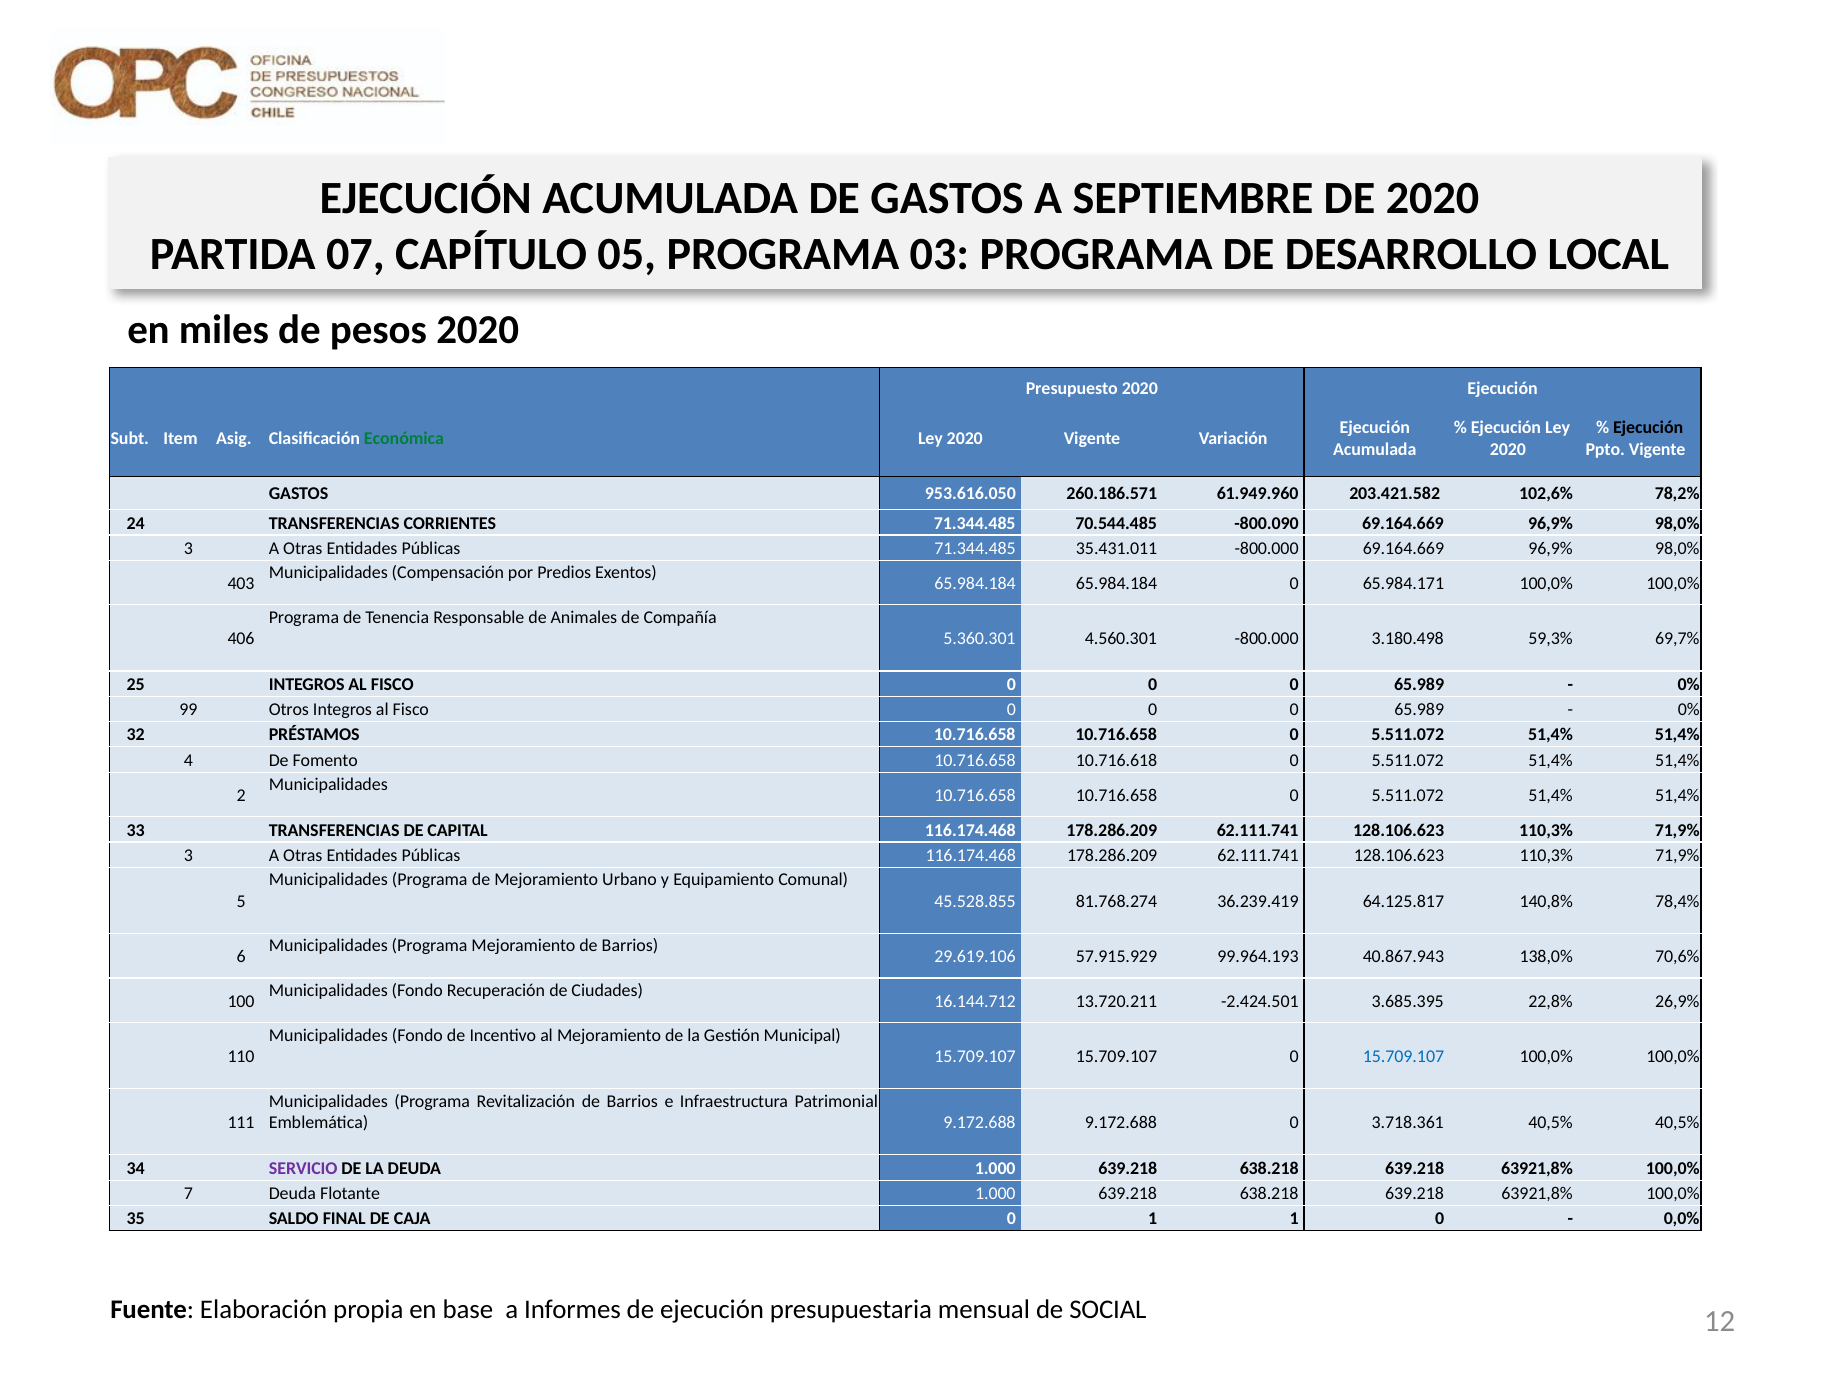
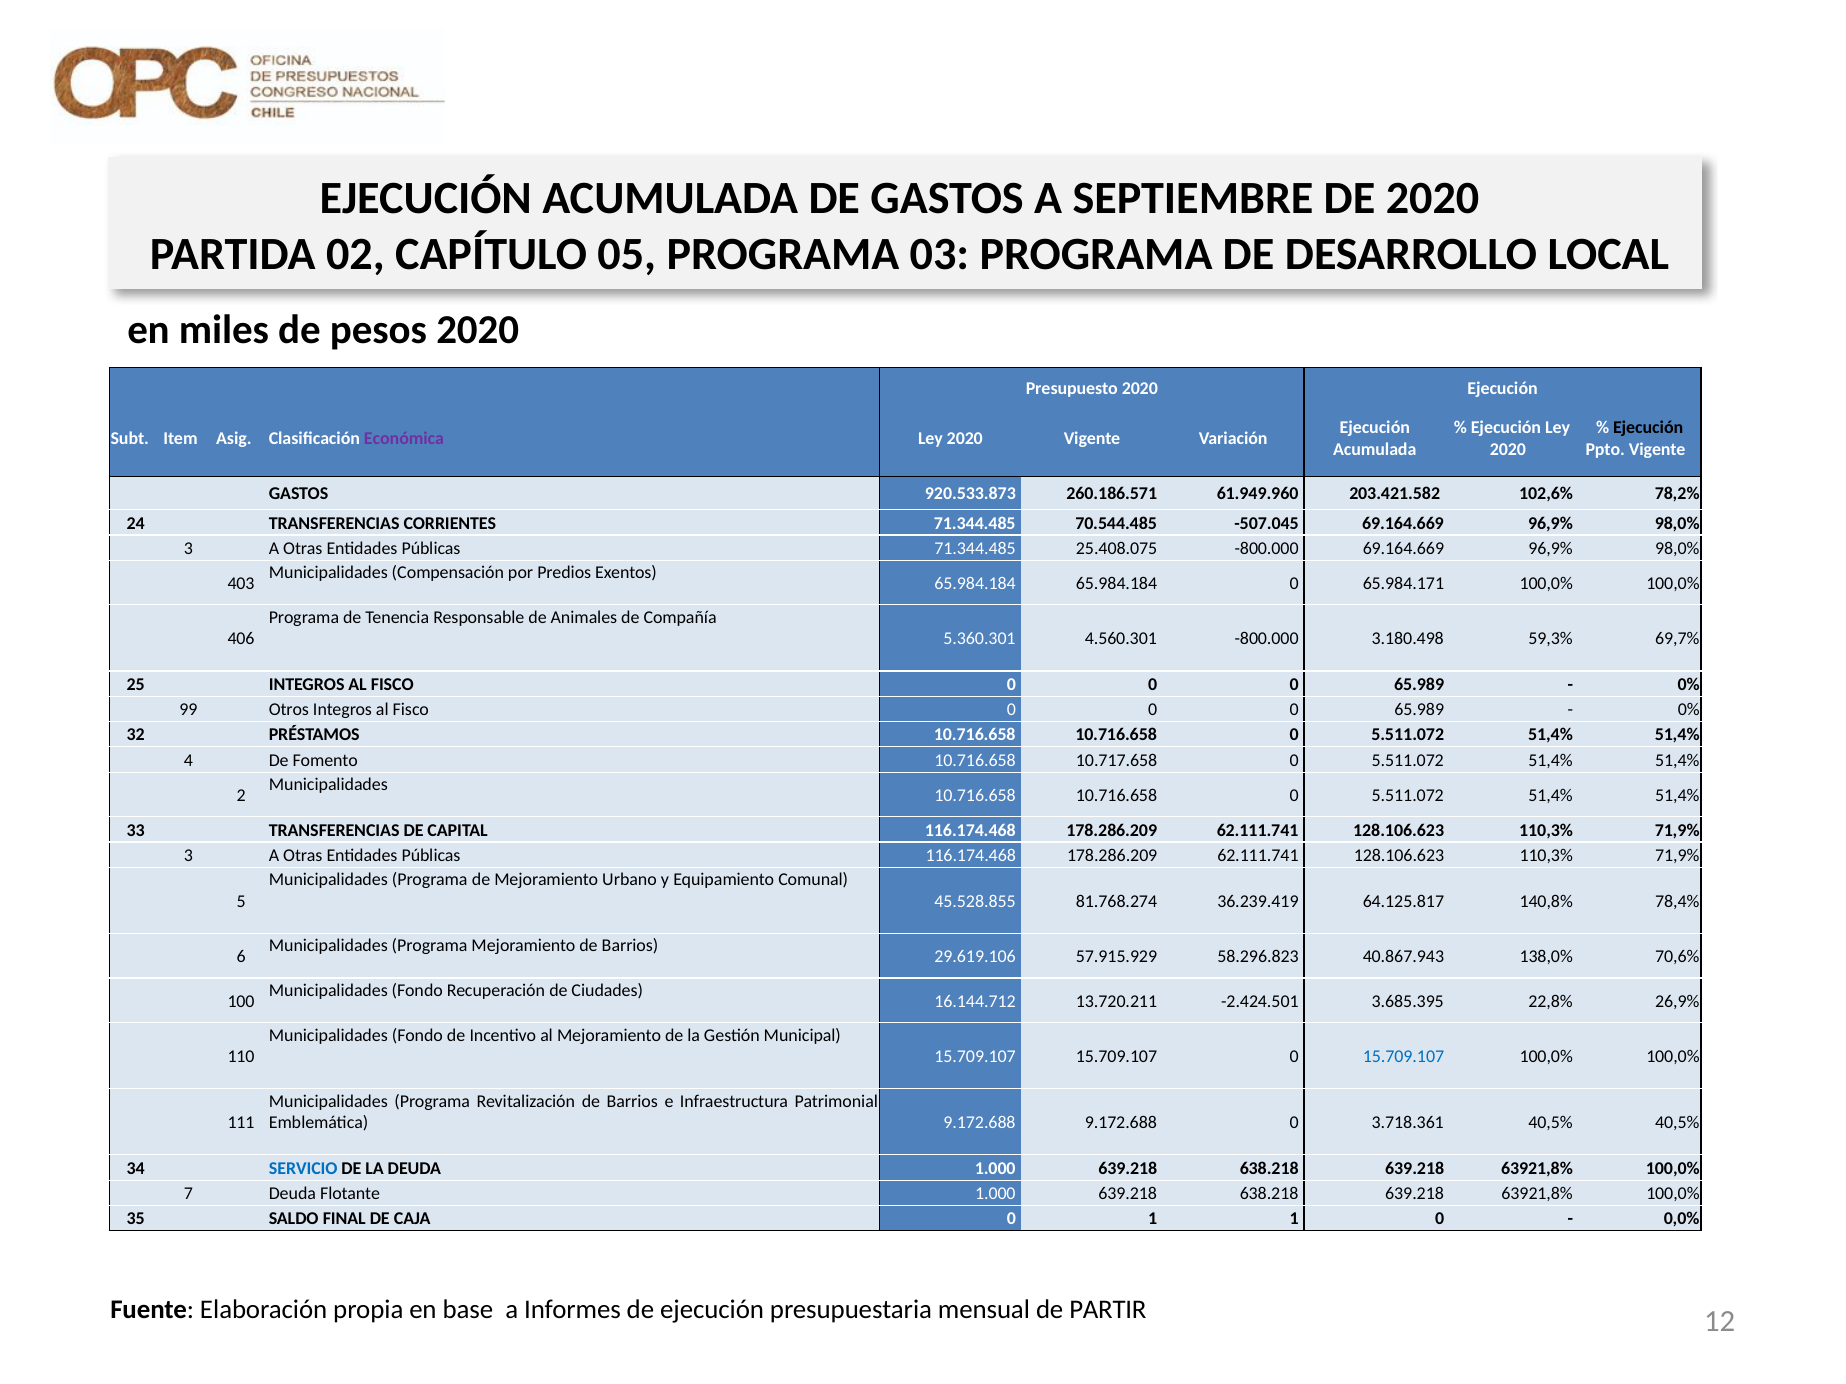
07: 07 -> 02
Económica colour: green -> purple
953.616.050: 953.616.050 -> 920.533.873
-800.090: -800.090 -> -507.045
35.431.011: 35.431.011 -> 25.408.075
10.716.618: 10.716.618 -> 10.717.658
99.964.193: 99.964.193 -> 58.296.823
SERVICIO colour: purple -> blue
de SOCIAL: SOCIAL -> PARTIR
